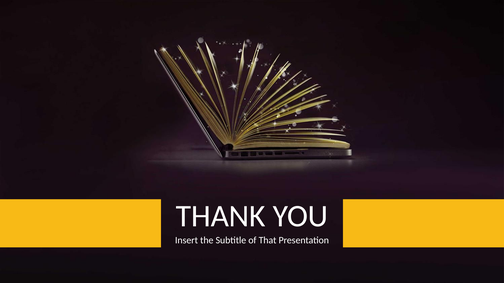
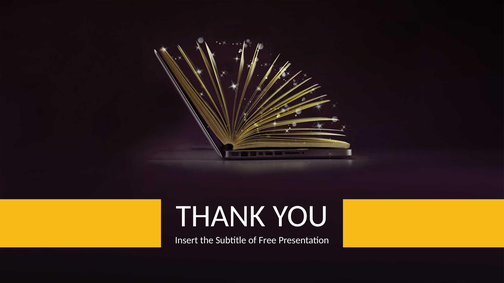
That: That -> Free
